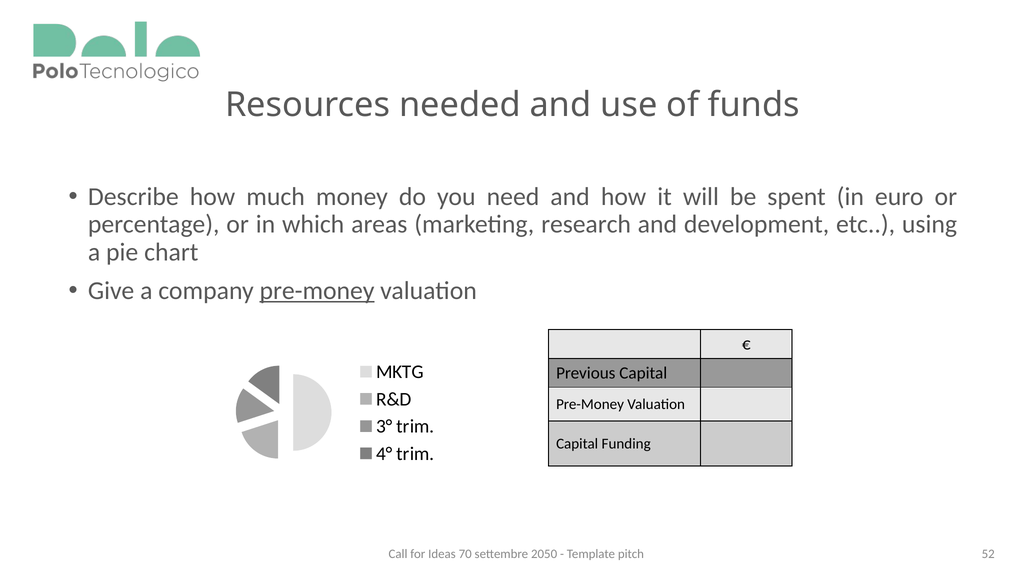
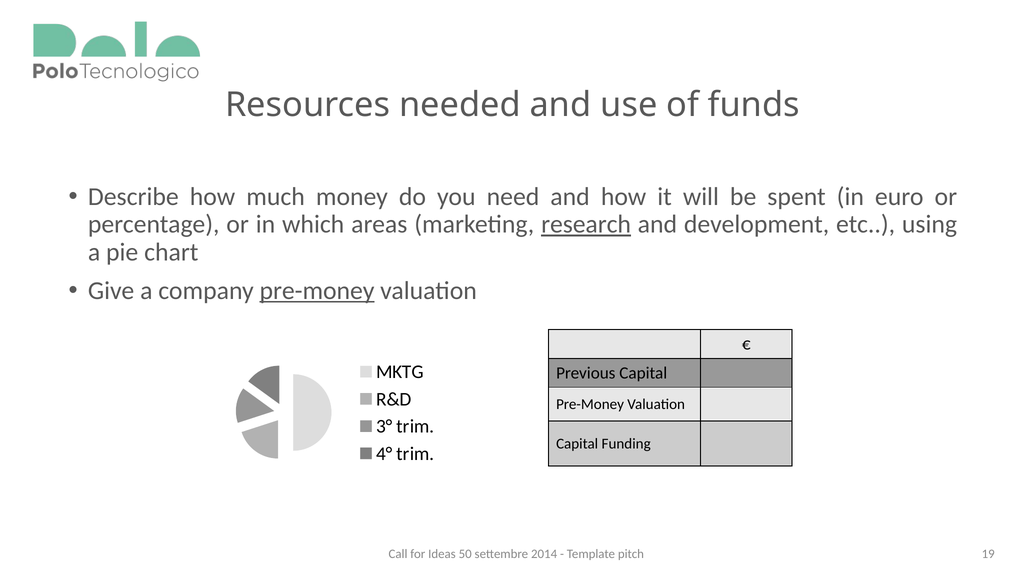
research underline: none -> present
70: 70 -> 50
2050: 2050 -> 2014
52: 52 -> 19
